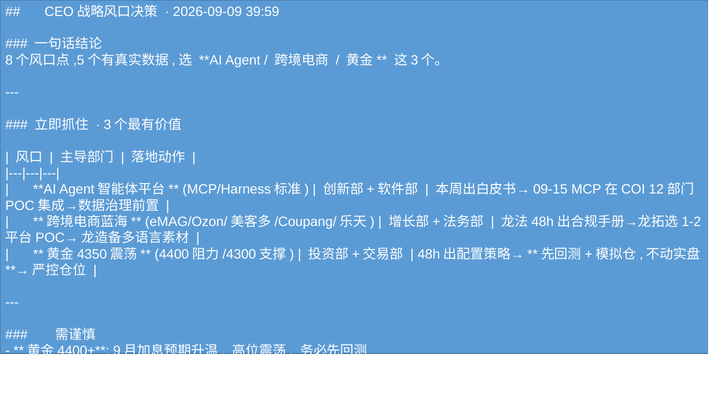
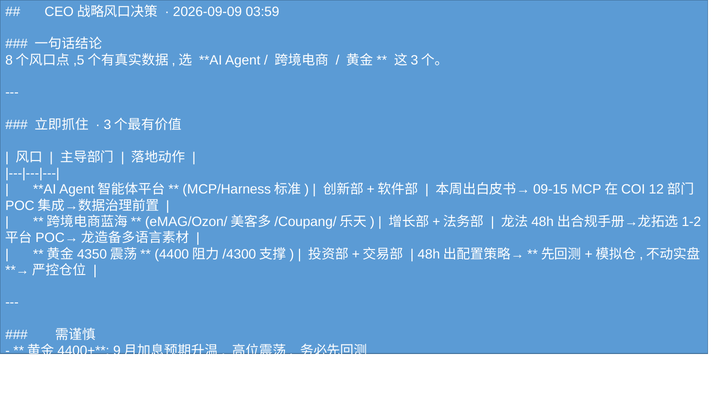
39:59: 39:59 -> 03:59
